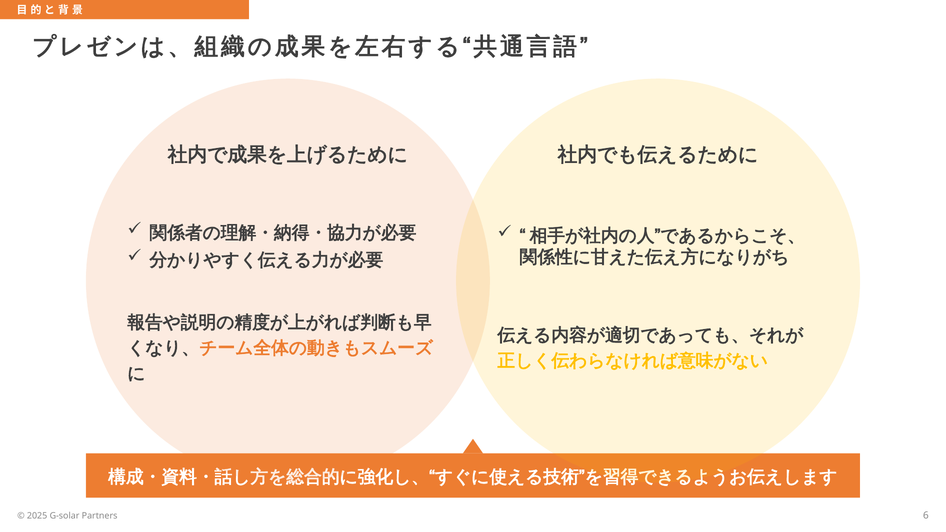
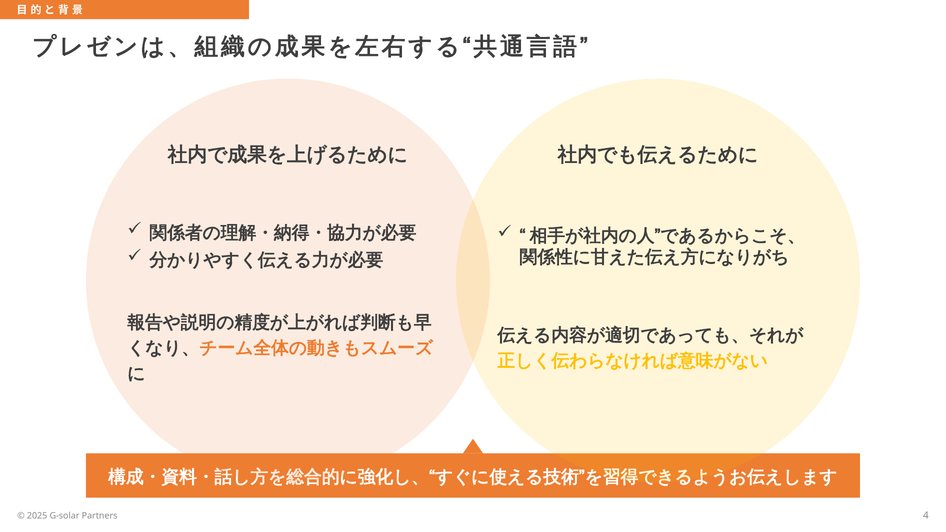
6: 6 -> 4
